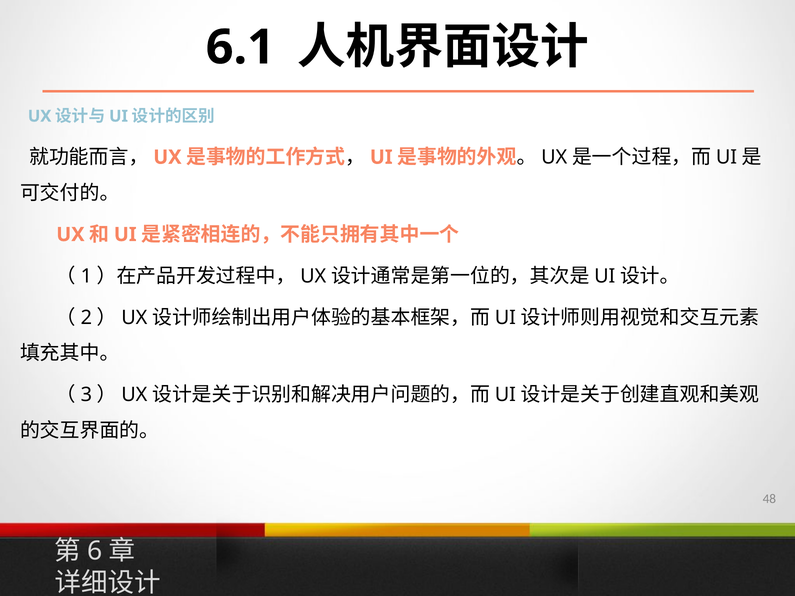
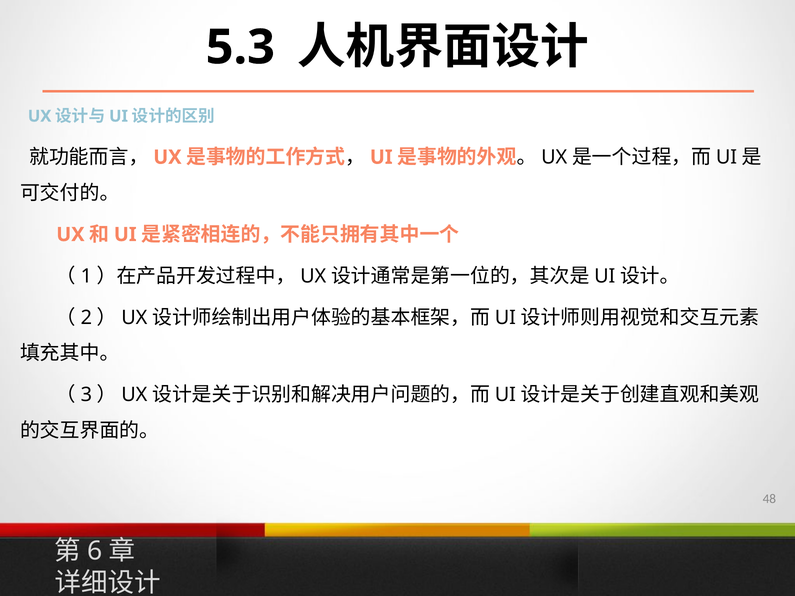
6.1: 6.1 -> 5.3
